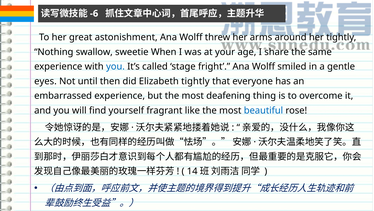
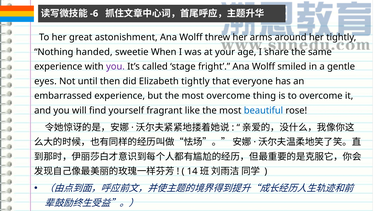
swallow: swallow -> handed
you at (115, 66) colour: blue -> purple
most deafening: deafening -> overcome
